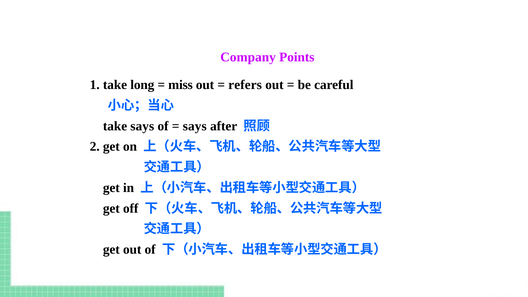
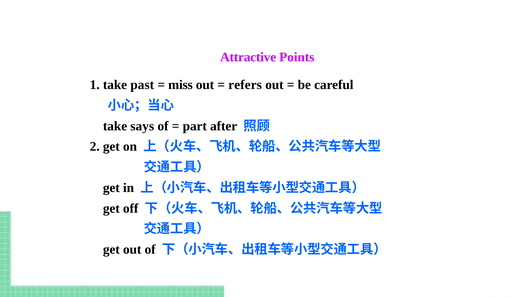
Company: Company -> Attractive
long: long -> past
says at (195, 126): says -> part
